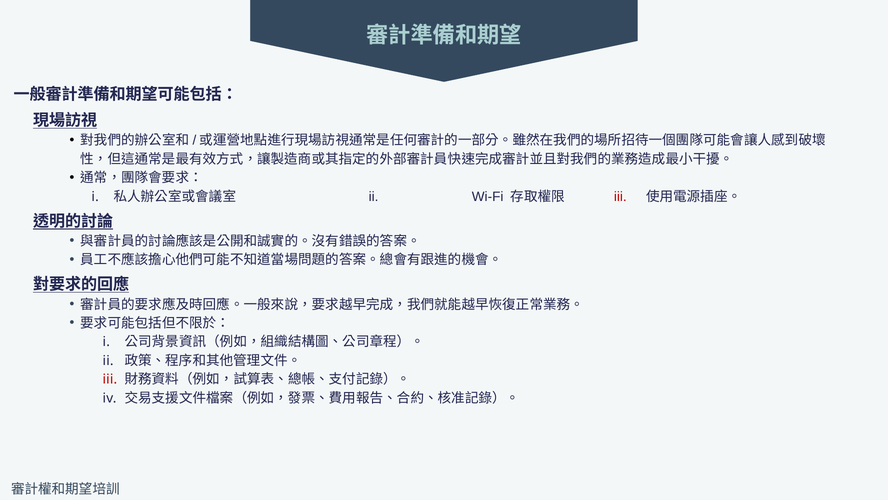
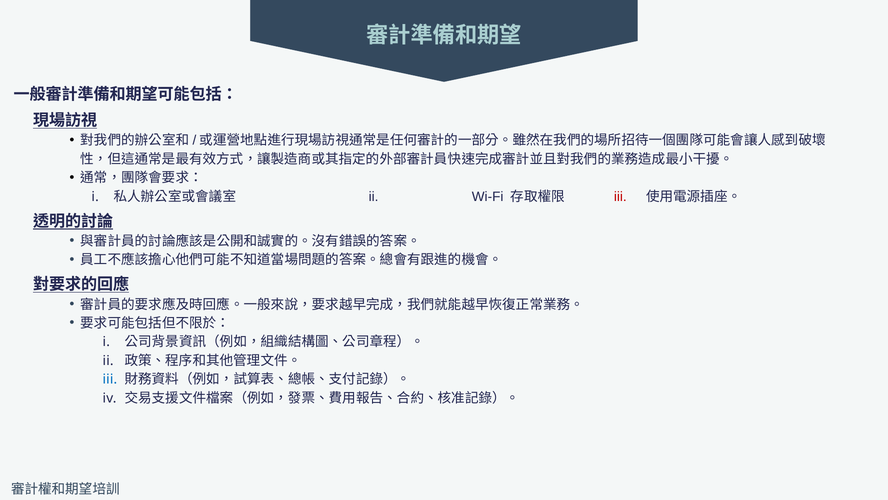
iii at (110, 379) colour: red -> blue
